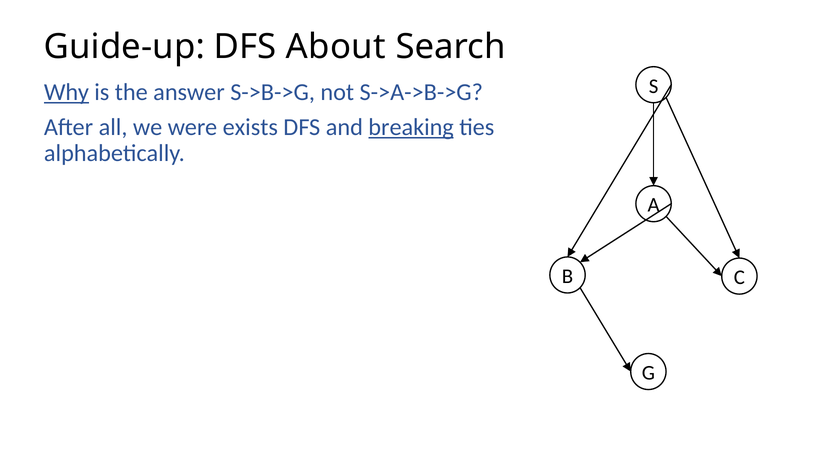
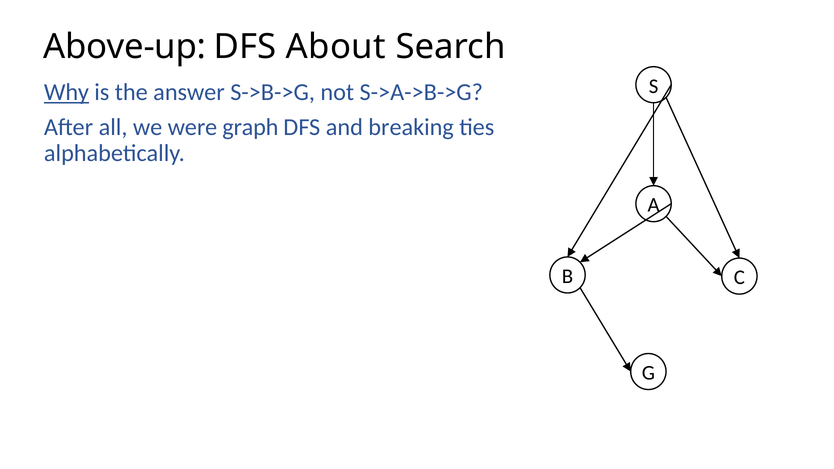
Guide-up: Guide-up -> Above-up
exists: exists -> graph
breaking underline: present -> none
